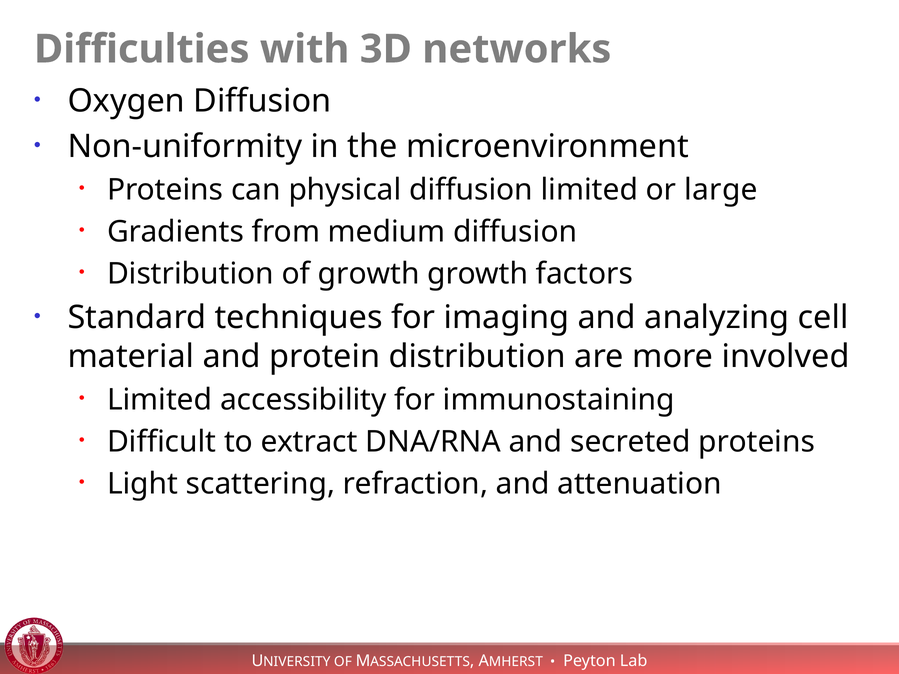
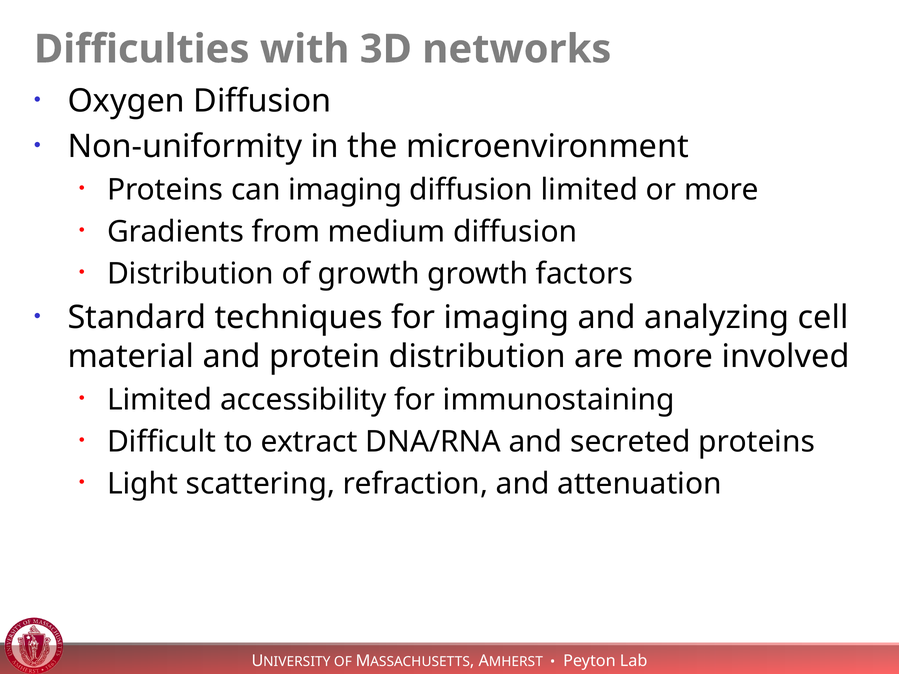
can physical: physical -> imaging
or large: large -> more
